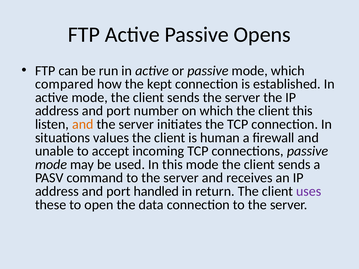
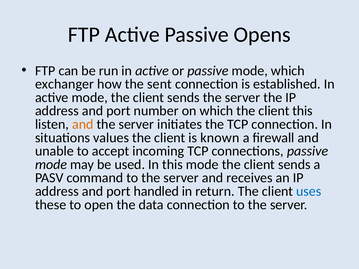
compared: compared -> exchanger
kept: kept -> sent
human: human -> known
uses colour: purple -> blue
